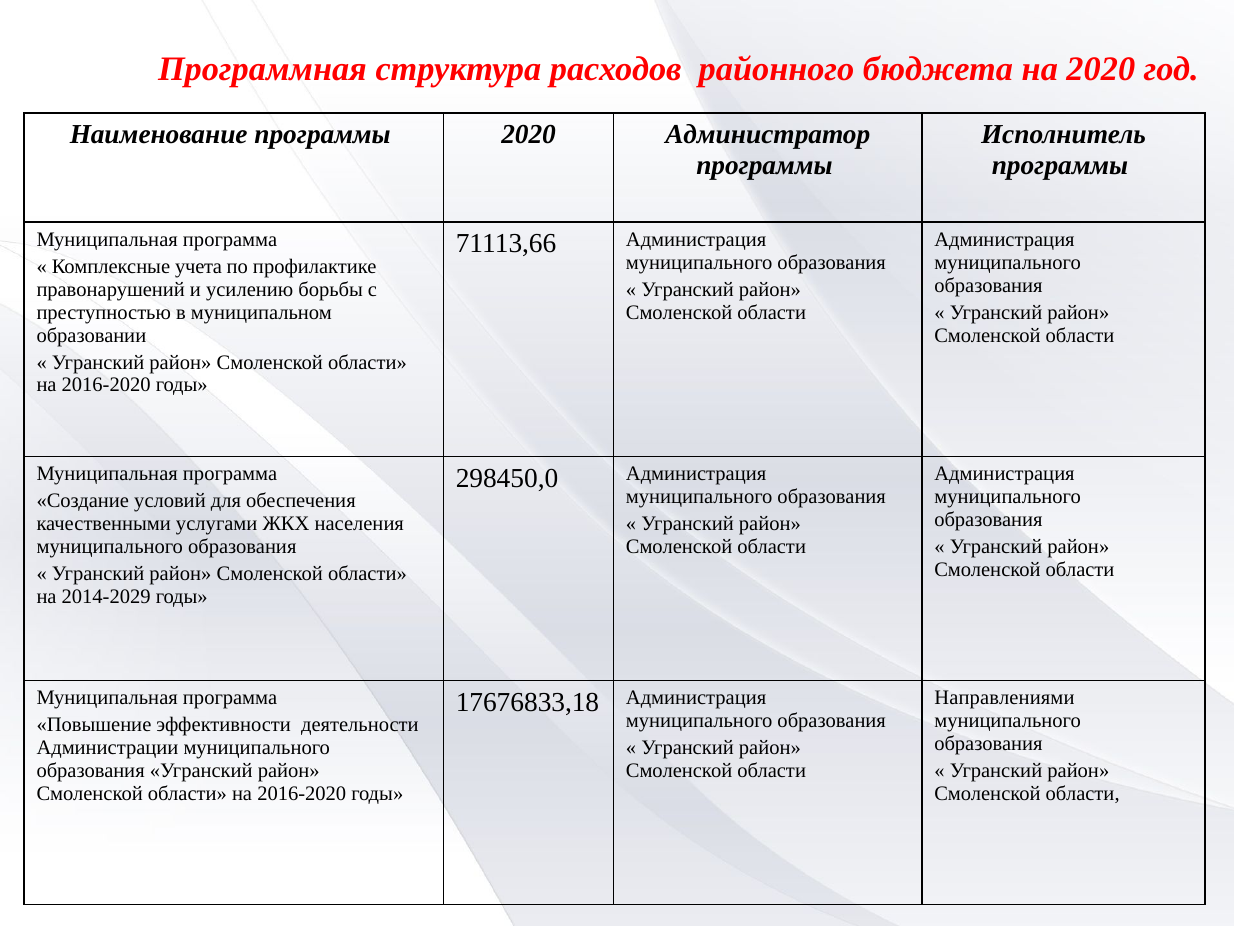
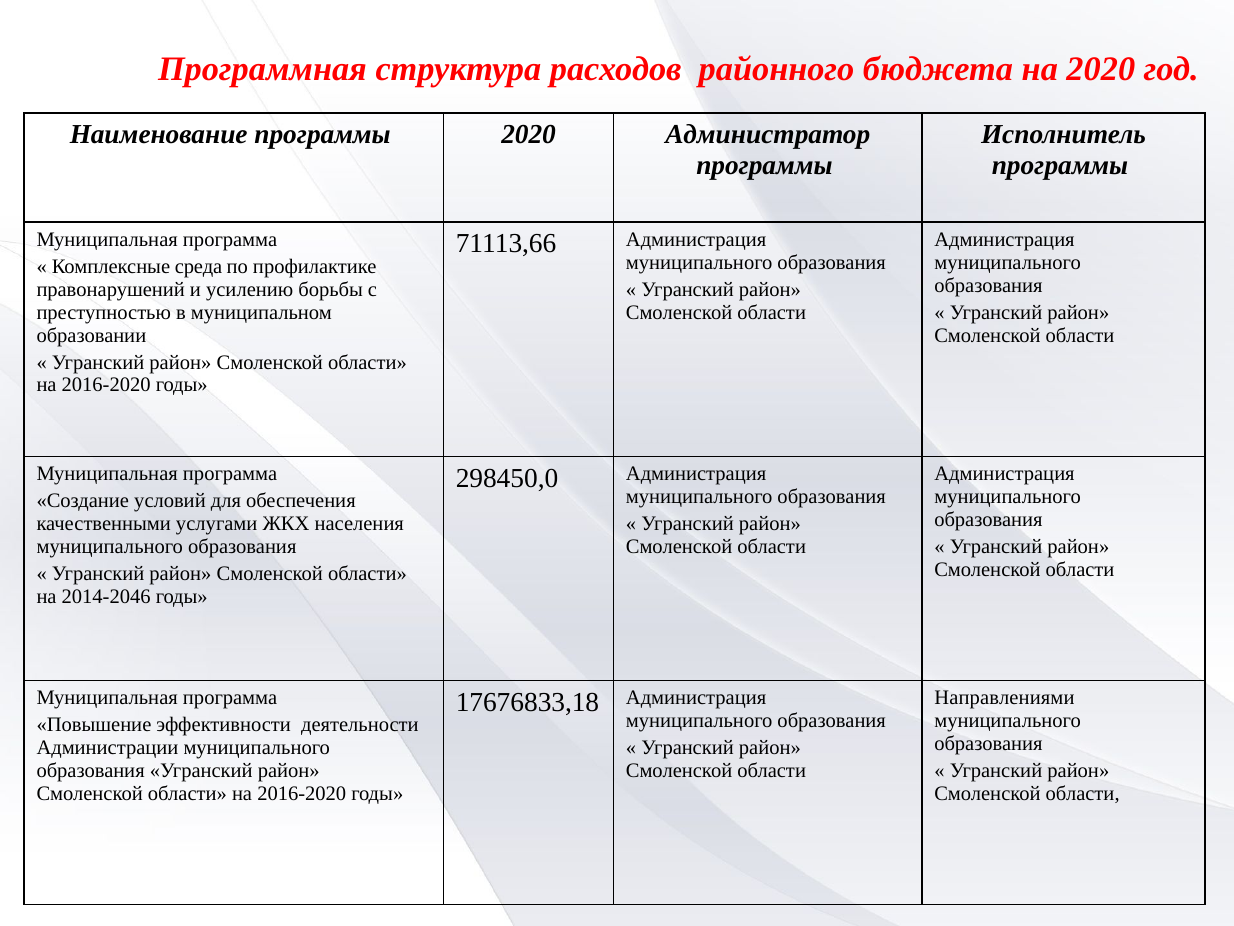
учета: учета -> среда
2014-2029: 2014-2029 -> 2014-2046
